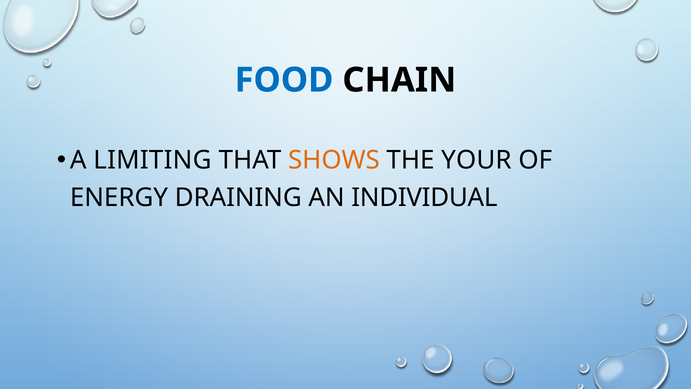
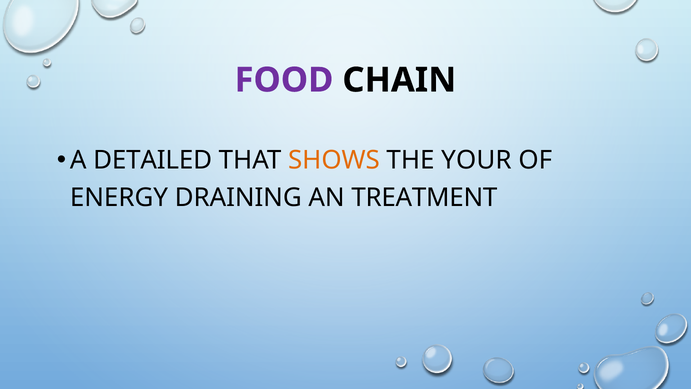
FOOD colour: blue -> purple
LIMITING: LIMITING -> DETAILED
INDIVIDUAL: INDIVIDUAL -> TREATMENT
